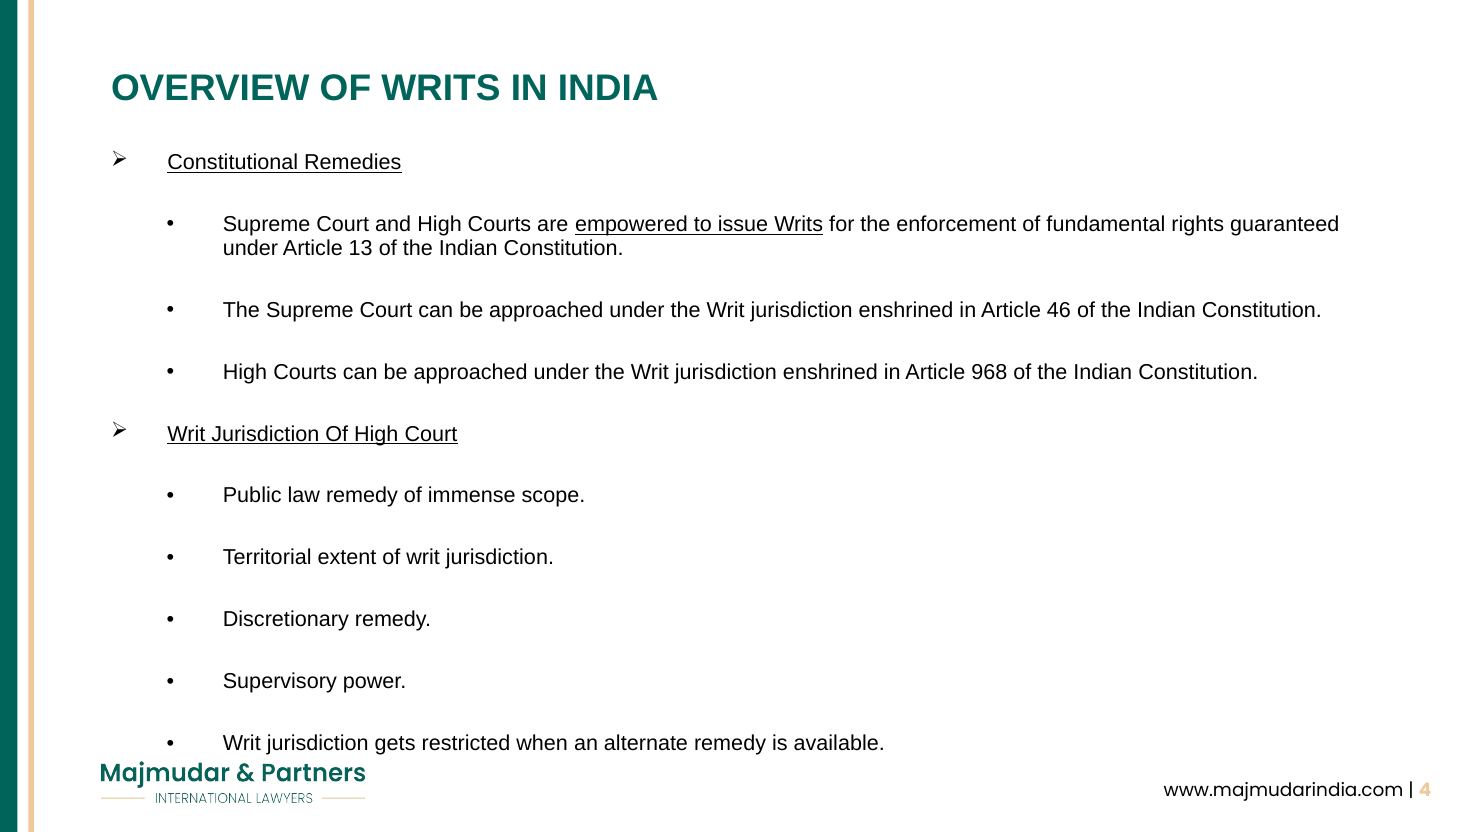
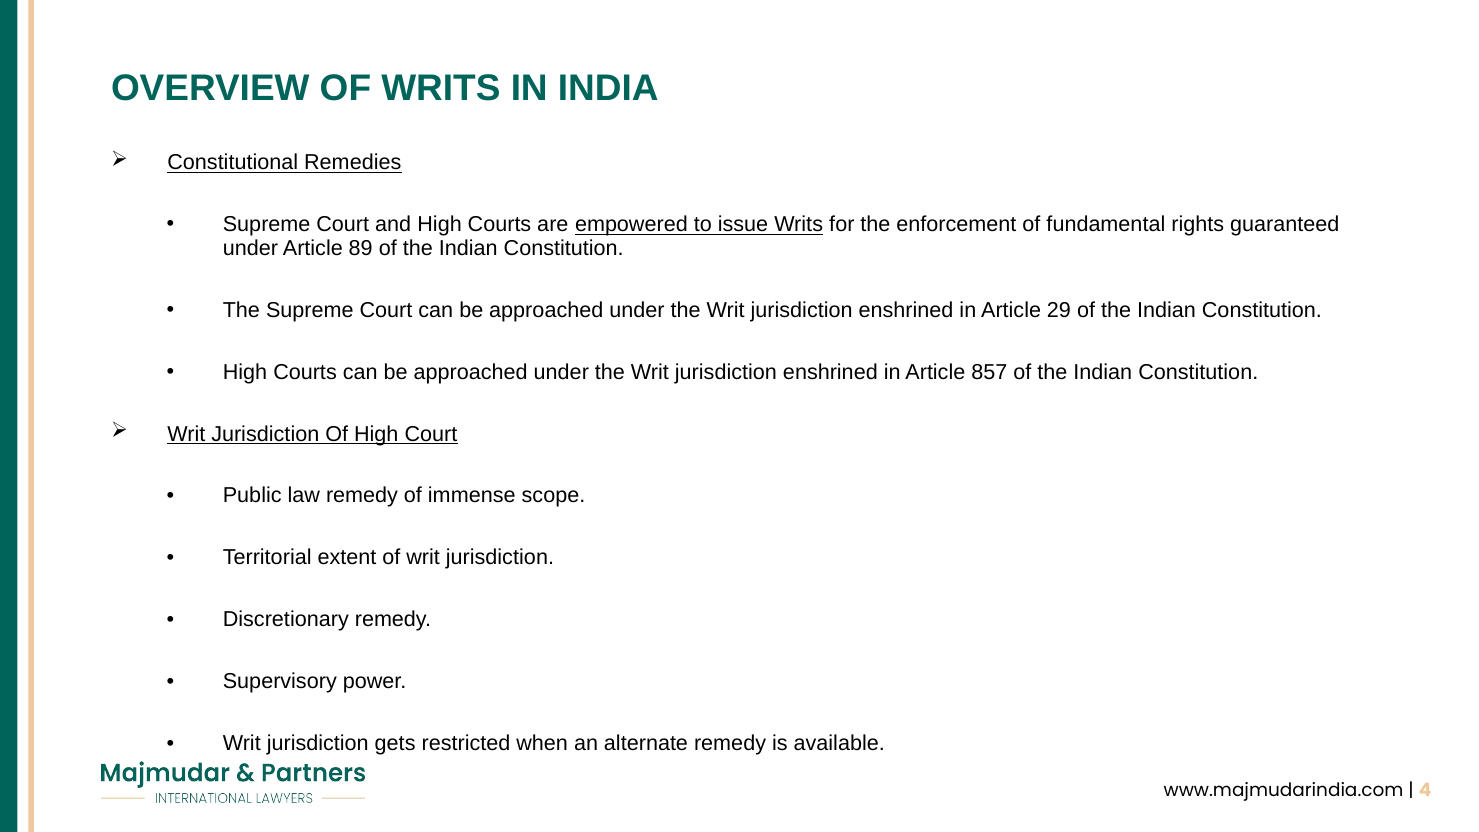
13: 13 -> 89
46: 46 -> 29
968: 968 -> 857
